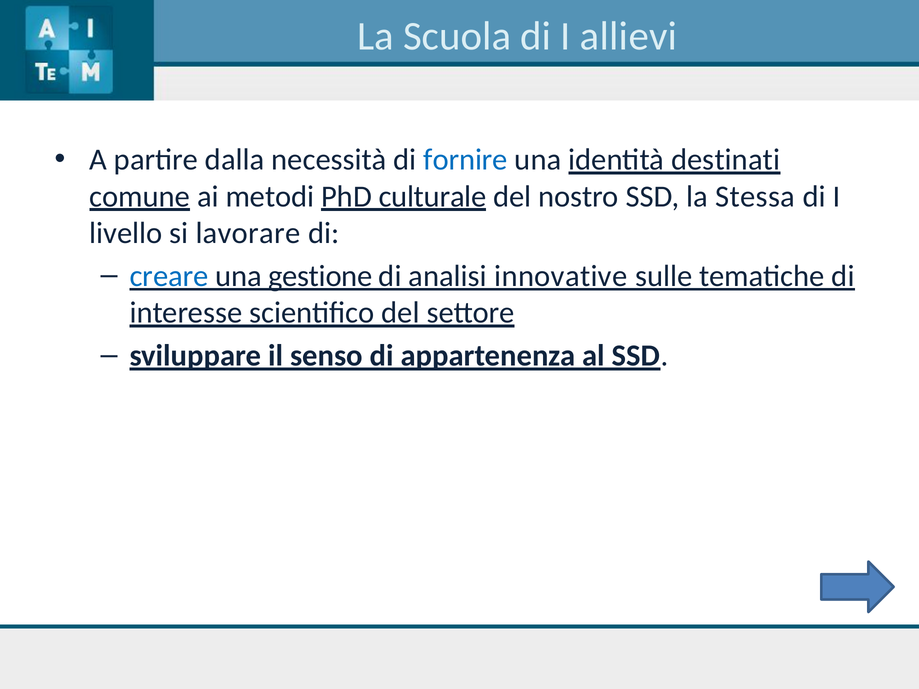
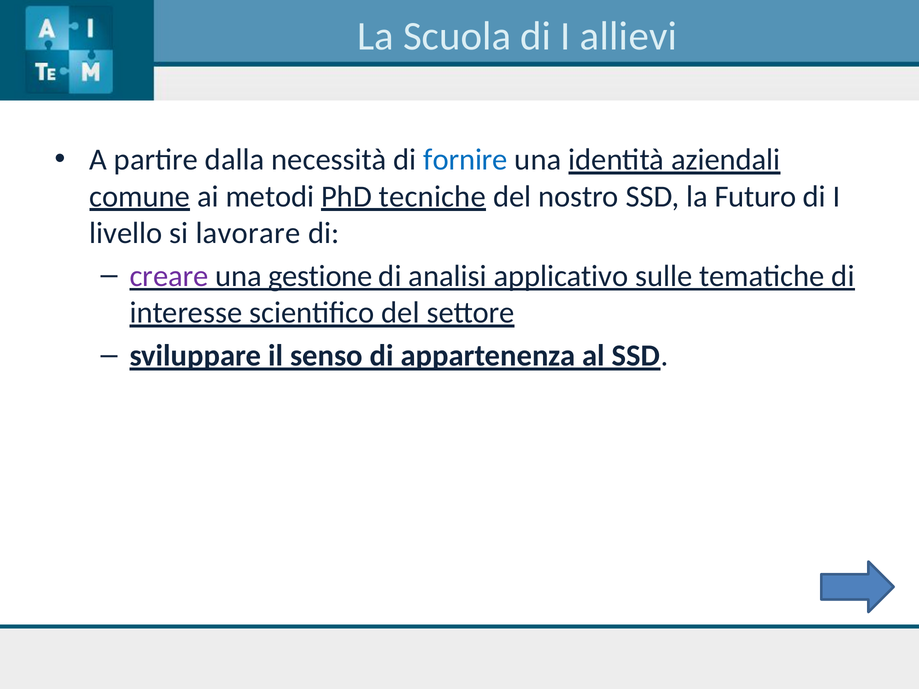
destinati: destinati -> aziendali
culturale: culturale -> tecniche
Stessa: Stessa -> Futuro
creare colour: blue -> purple
innovative: innovative -> applicativo
